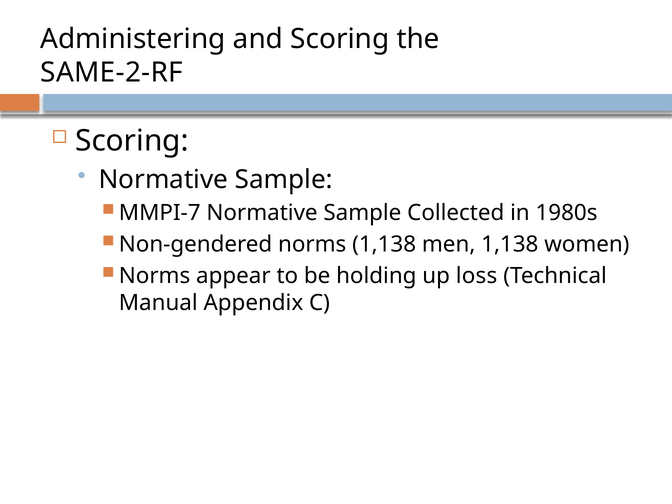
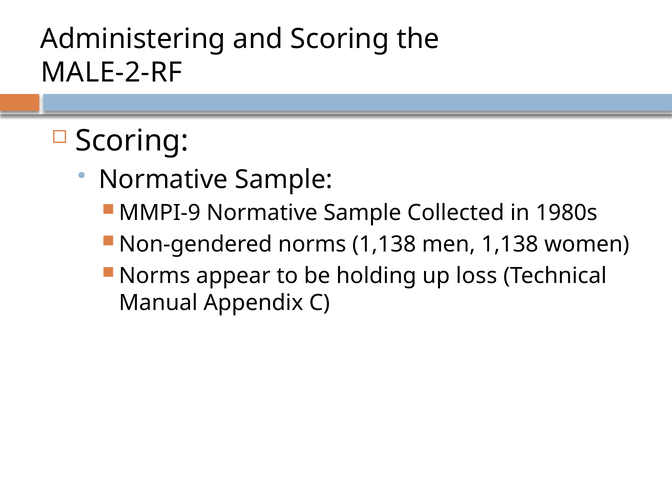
SAME-2-RF: SAME-2-RF -> MALE-2-RF
MMPI-7: MMPI-7 -> MMPI-9
